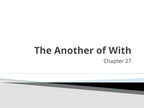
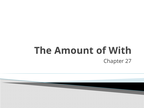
Another: Another -> Amount
